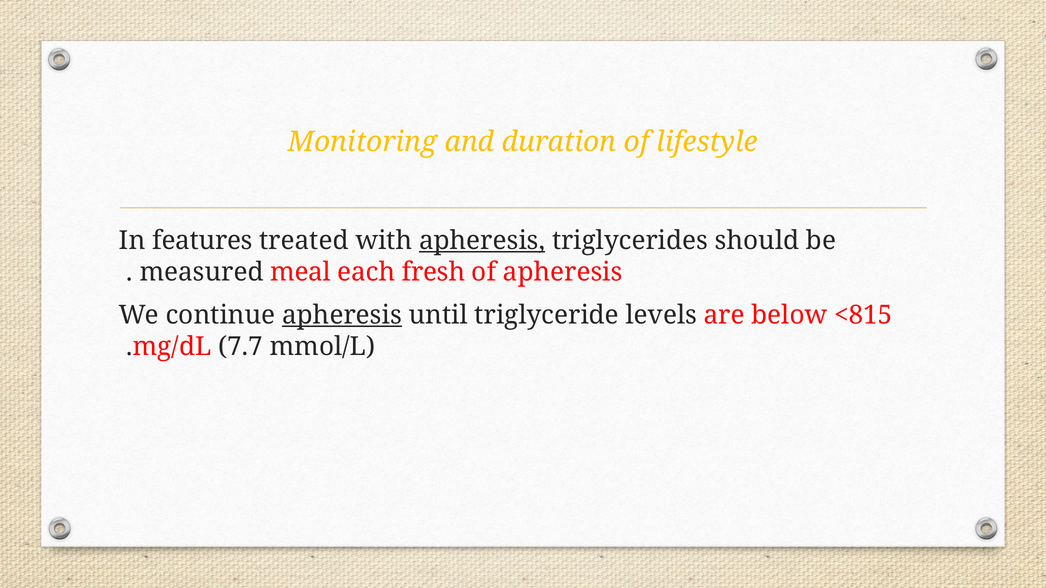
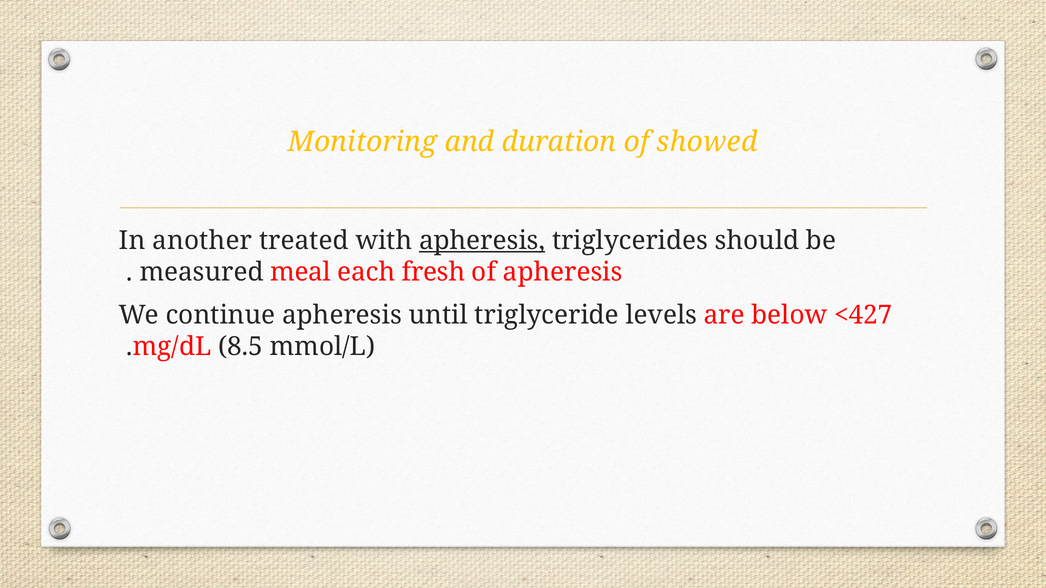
lifestyle: lifestyle -> showed
features: features -> another
apheresis at (342, 315) underline: present -> none
<815: <815 -> <427
7.7: 7.7 -> 8.5
